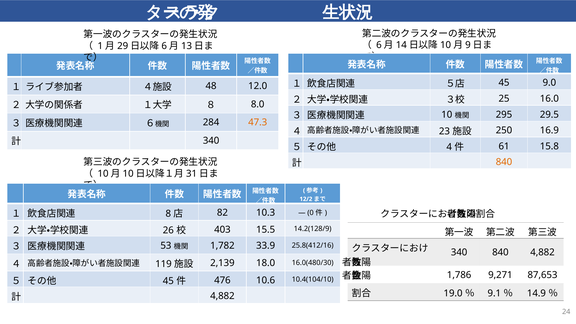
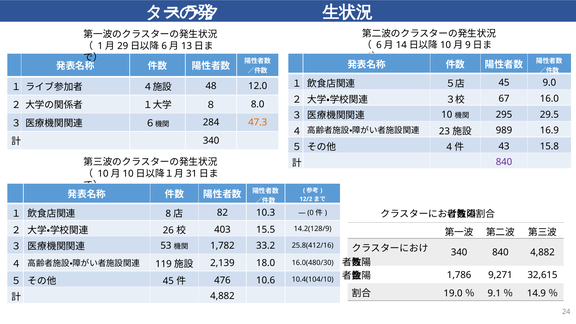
25: 25 -> 67
250: 250 -> 989
61: 61 -> 43
840 at (504, 162) colour: orange -> purple
33.9: 33.9 -> 33.2
87,653: 87,653 -> 32,615
